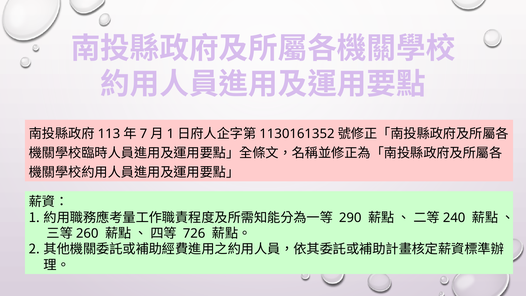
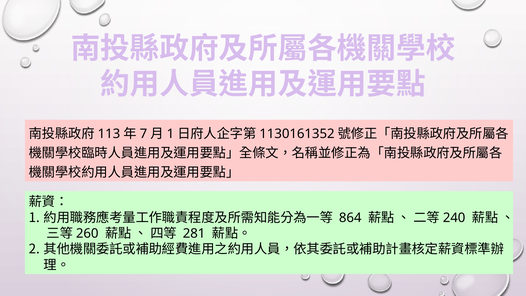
290: 290 -> 864
726: 726 -> 281
